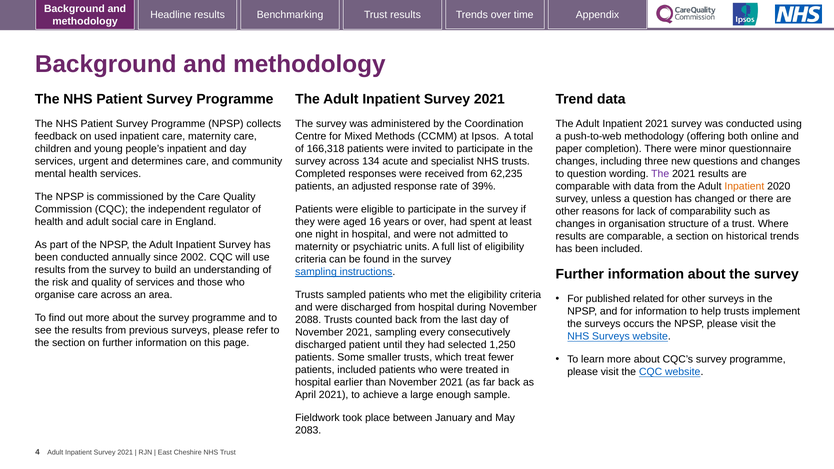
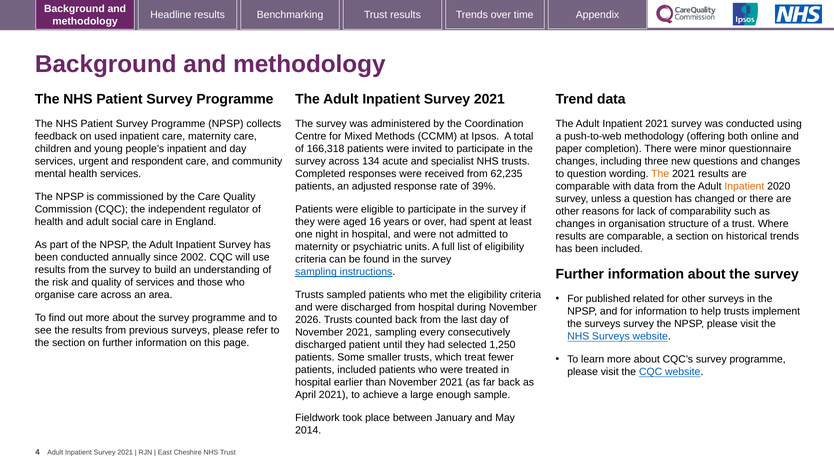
determines: determines -> respondent
The at (660, 174) colour: purple -> orange
2088: 2088 -> 2026
surveys occurs: occurs -> survey
2083: 2083 -> 2014
